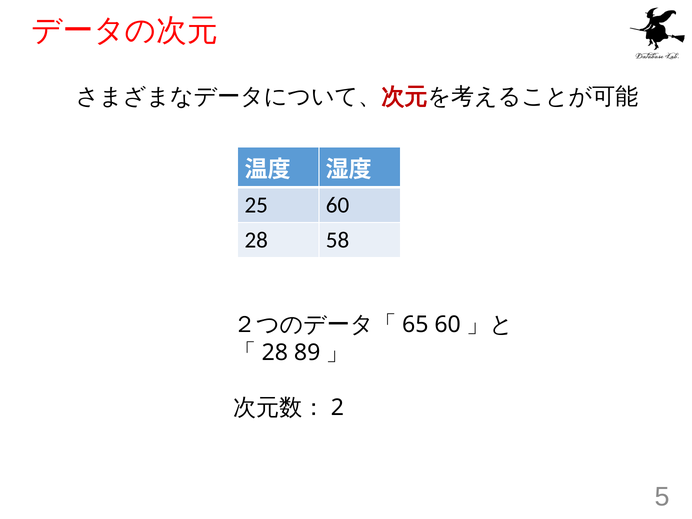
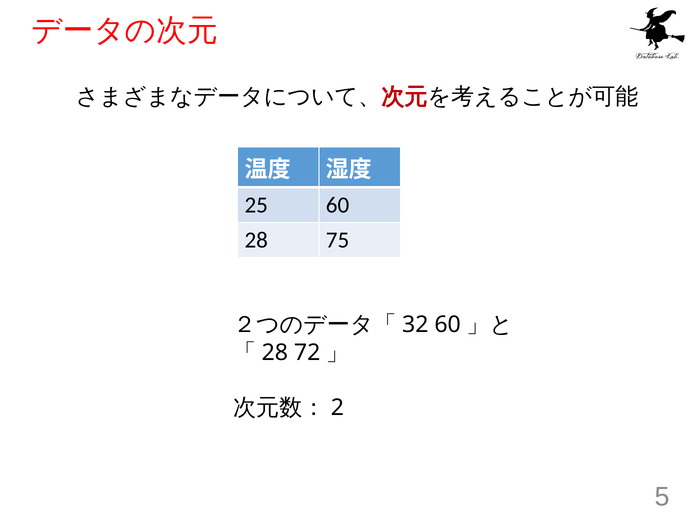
58: 58 -> 75
65: 65 -> 32
89: 89 -> 72
